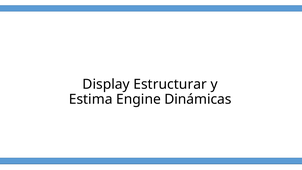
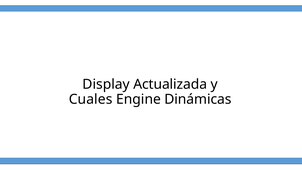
Estructurar: Estructurar -> Actualizada
Estima: Estima -> Cuales
